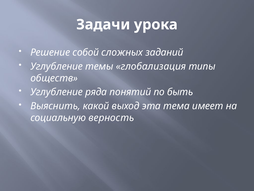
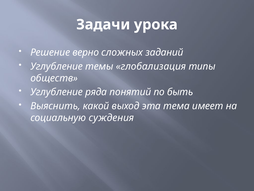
собой: собой -> верно
верность: верность -> суждения
